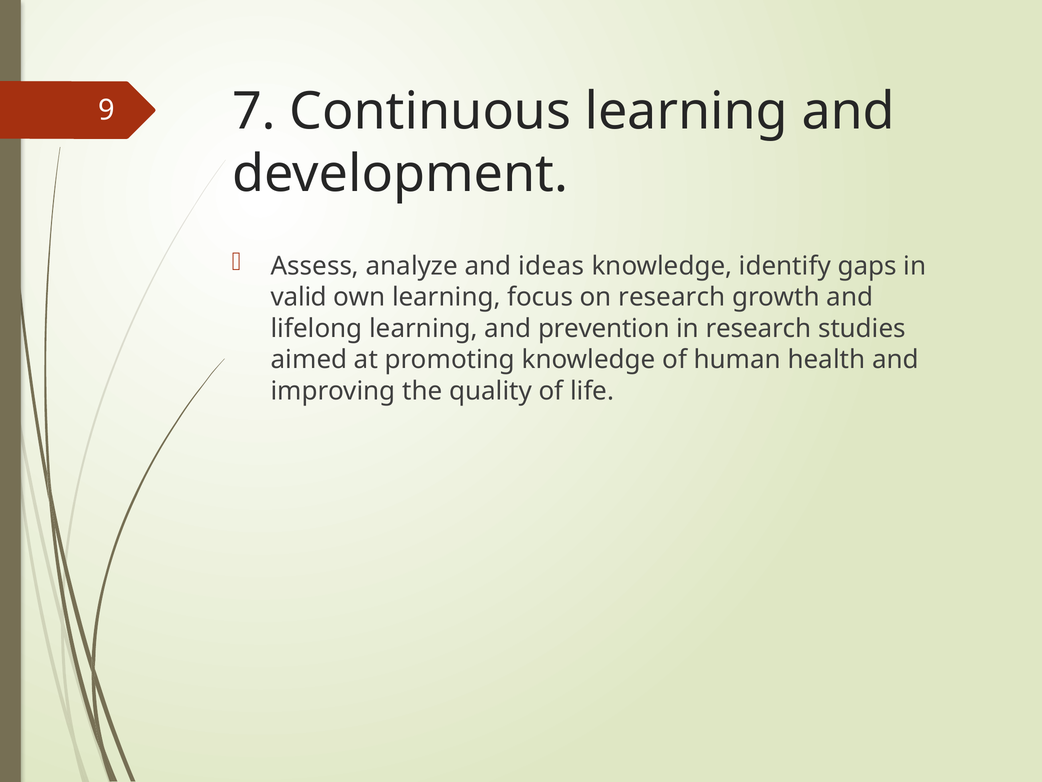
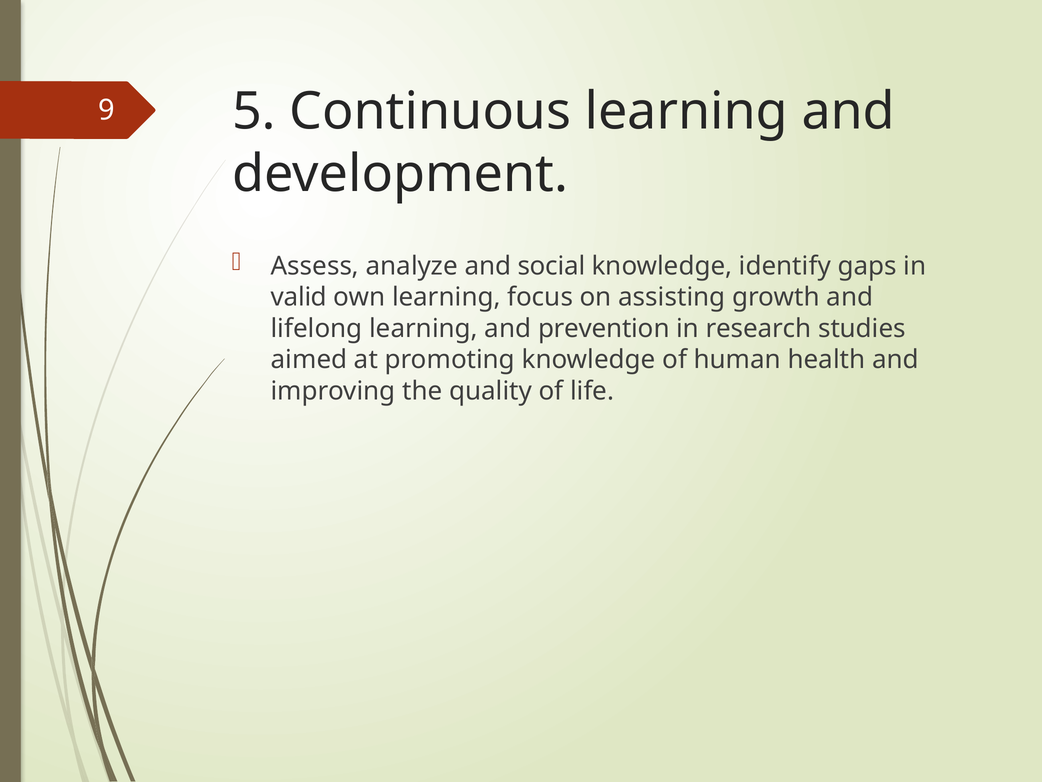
7: 7 -> 5
ideas: ideas -> social
on research: research -> assisting
